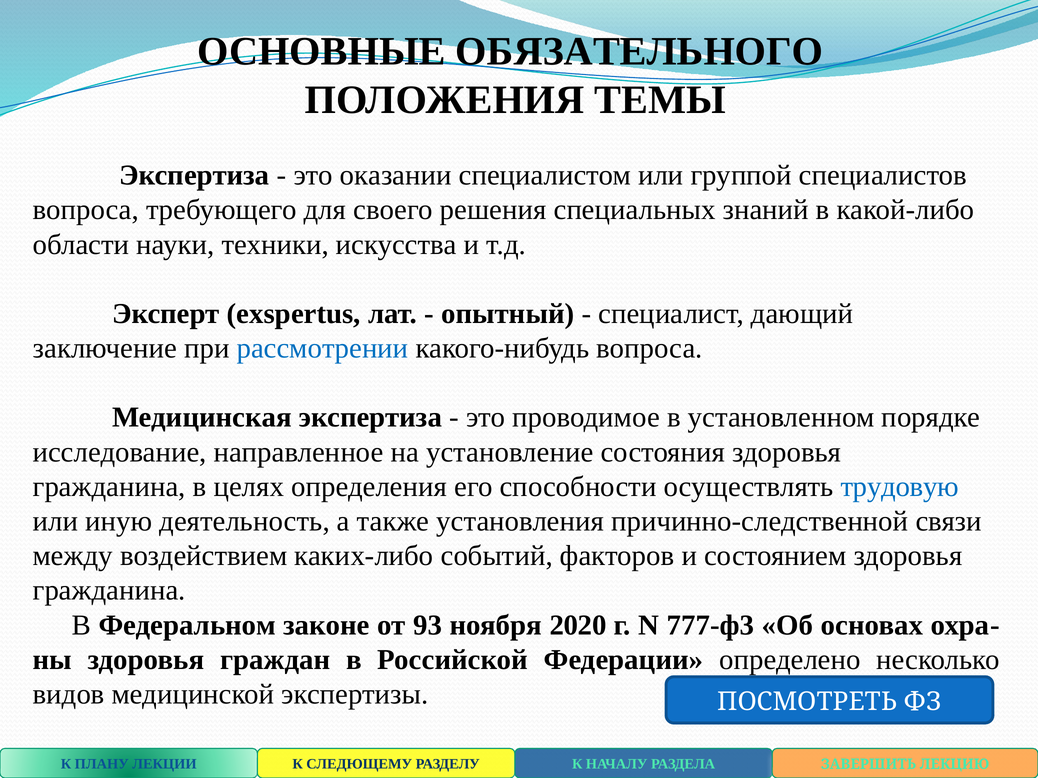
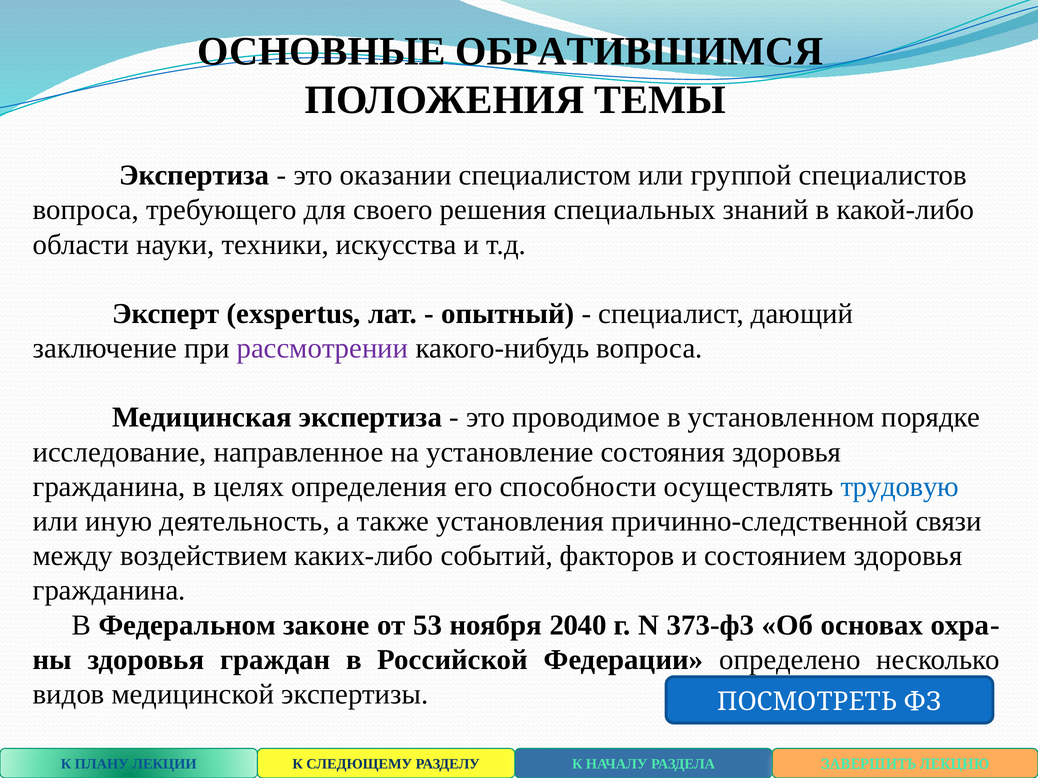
ОБЯЗАТЕЛЬНОГО: ОБЯЗАТЕЛЬНОГО -> ОБРАТИВШИМСЯ
рассмотрении colour: blue -> purple
93: 93 -> 53
2020: 2020 -> 2040
777-ф3: 777-ф3 -> 373-ф3
